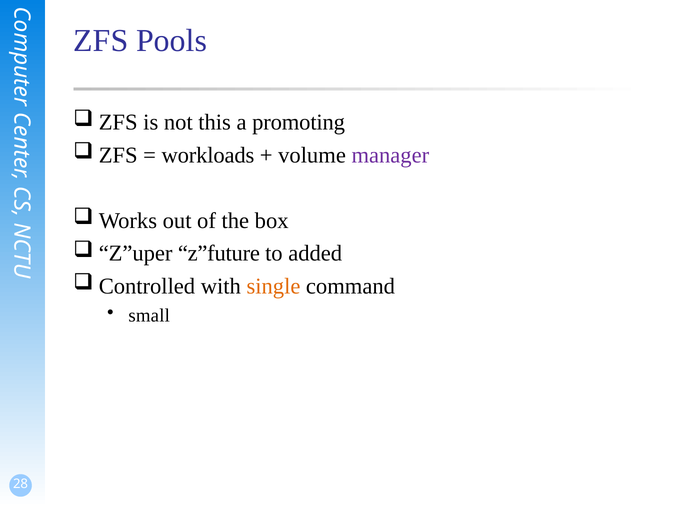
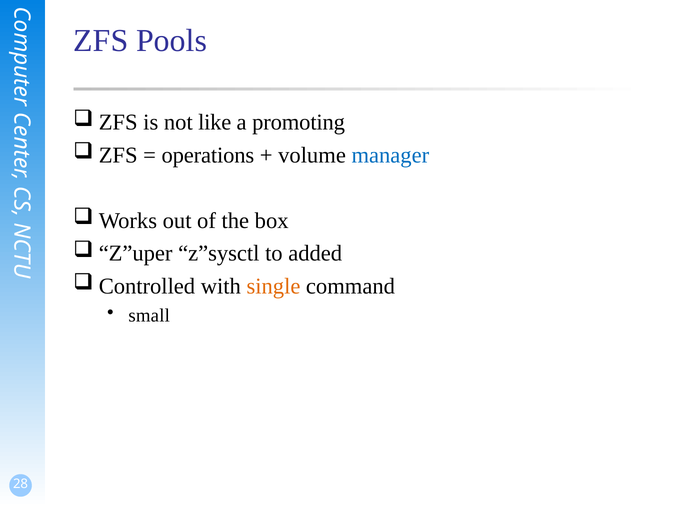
this: this -> like
workloads: workloads -> operations
manager colour: purple -> blue
z”future: z”future -> z”sysctl
